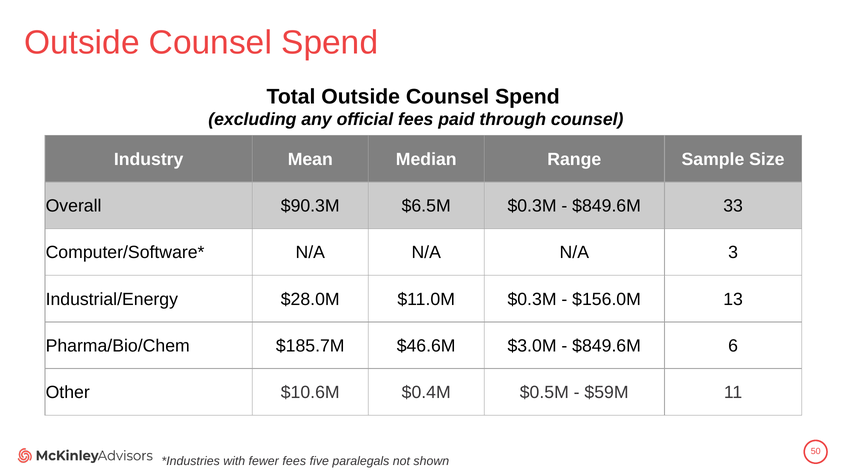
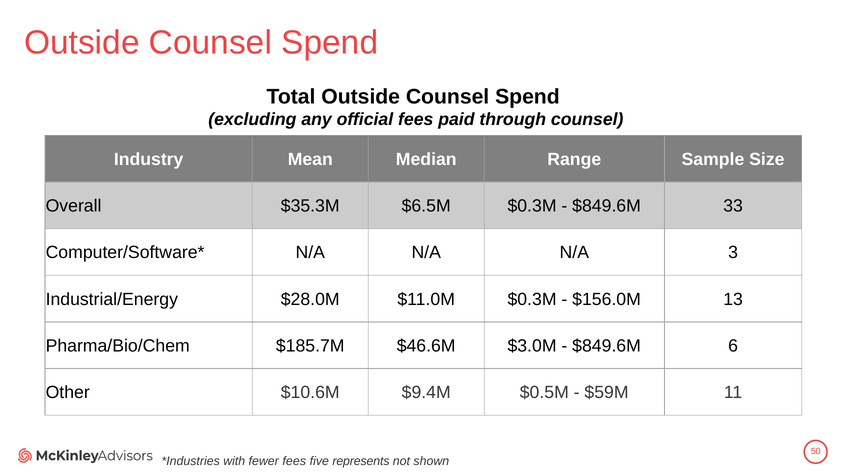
$90.3M: $90.3M -> $35.3M
$0.4M: $0.4M -> $9.4M
paralegals: paralegals -> represents
